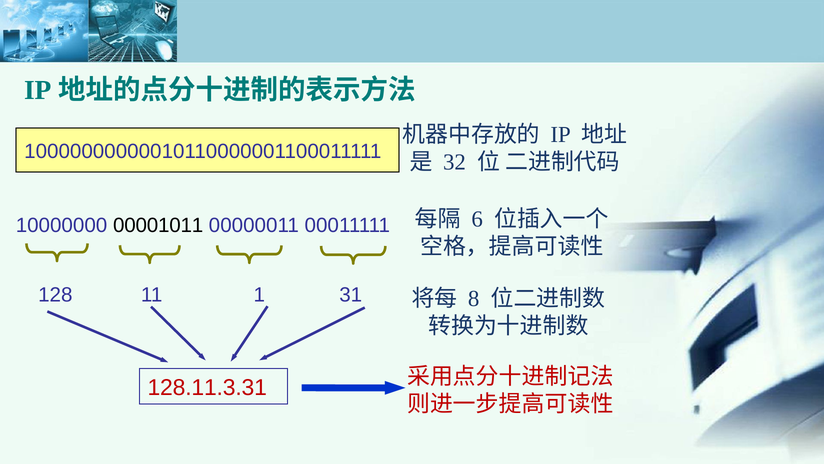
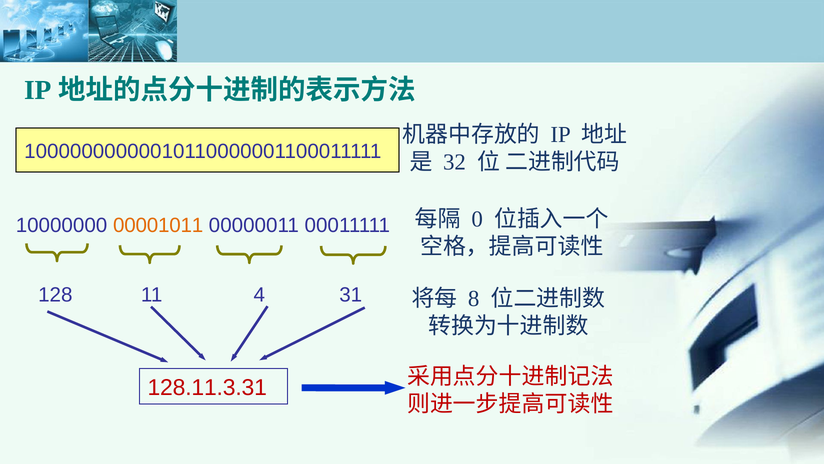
00001011 colour: black -> orange
6: 6 -> 0
1: 1 -> 4
